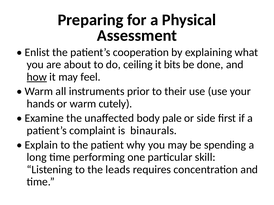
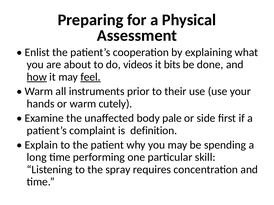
ceiling: ceiling -> videos
feel underline: none -> present
binaurals: binaurals -> definition
leads: leads -> spray
